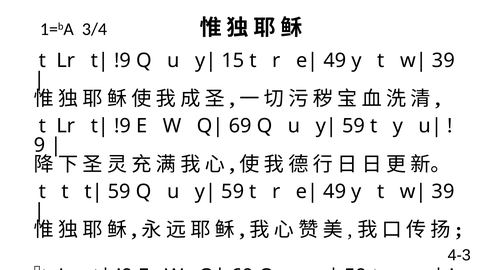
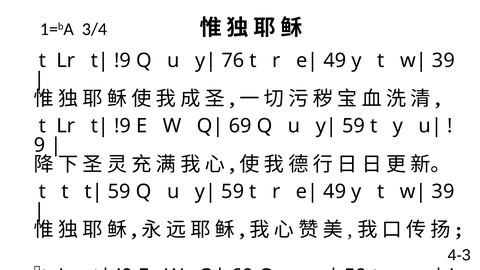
15: 15 -> 76
